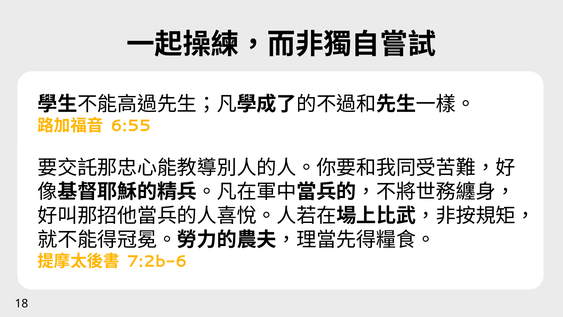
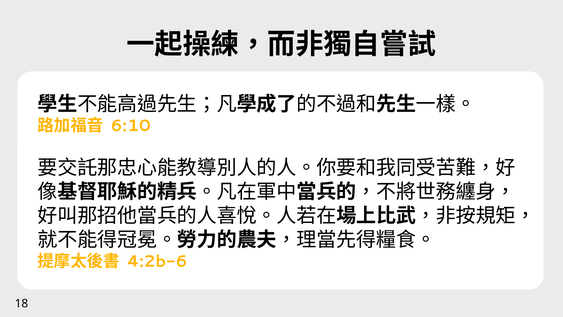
6:55: 6:55 -> 6:10
7:2b-6: 7:2b-6 -> 4:2b-6
